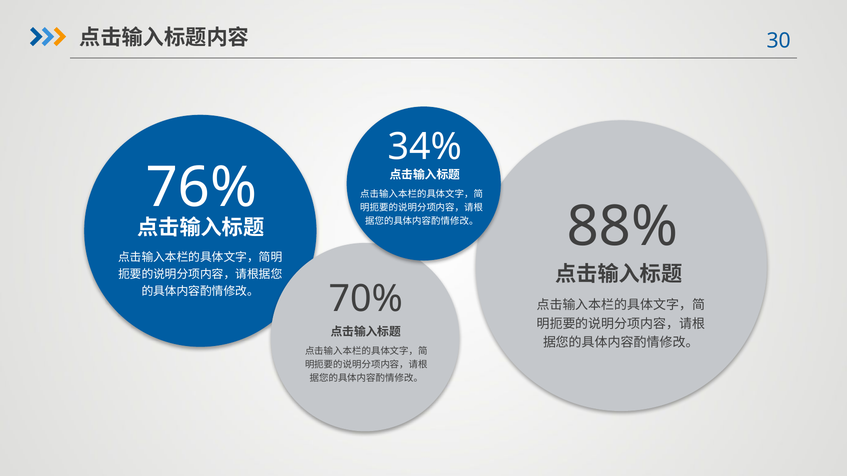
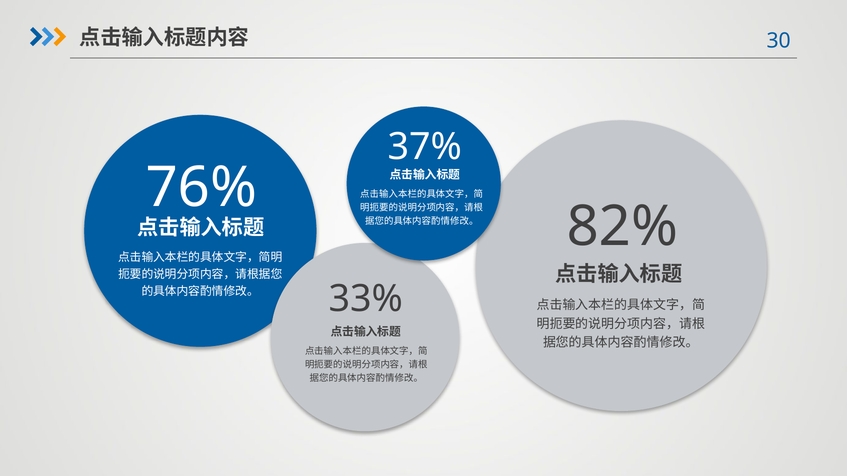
34%: 34% -> 37%
88%: 88% -> 82%
70%: 70% -> 33%
